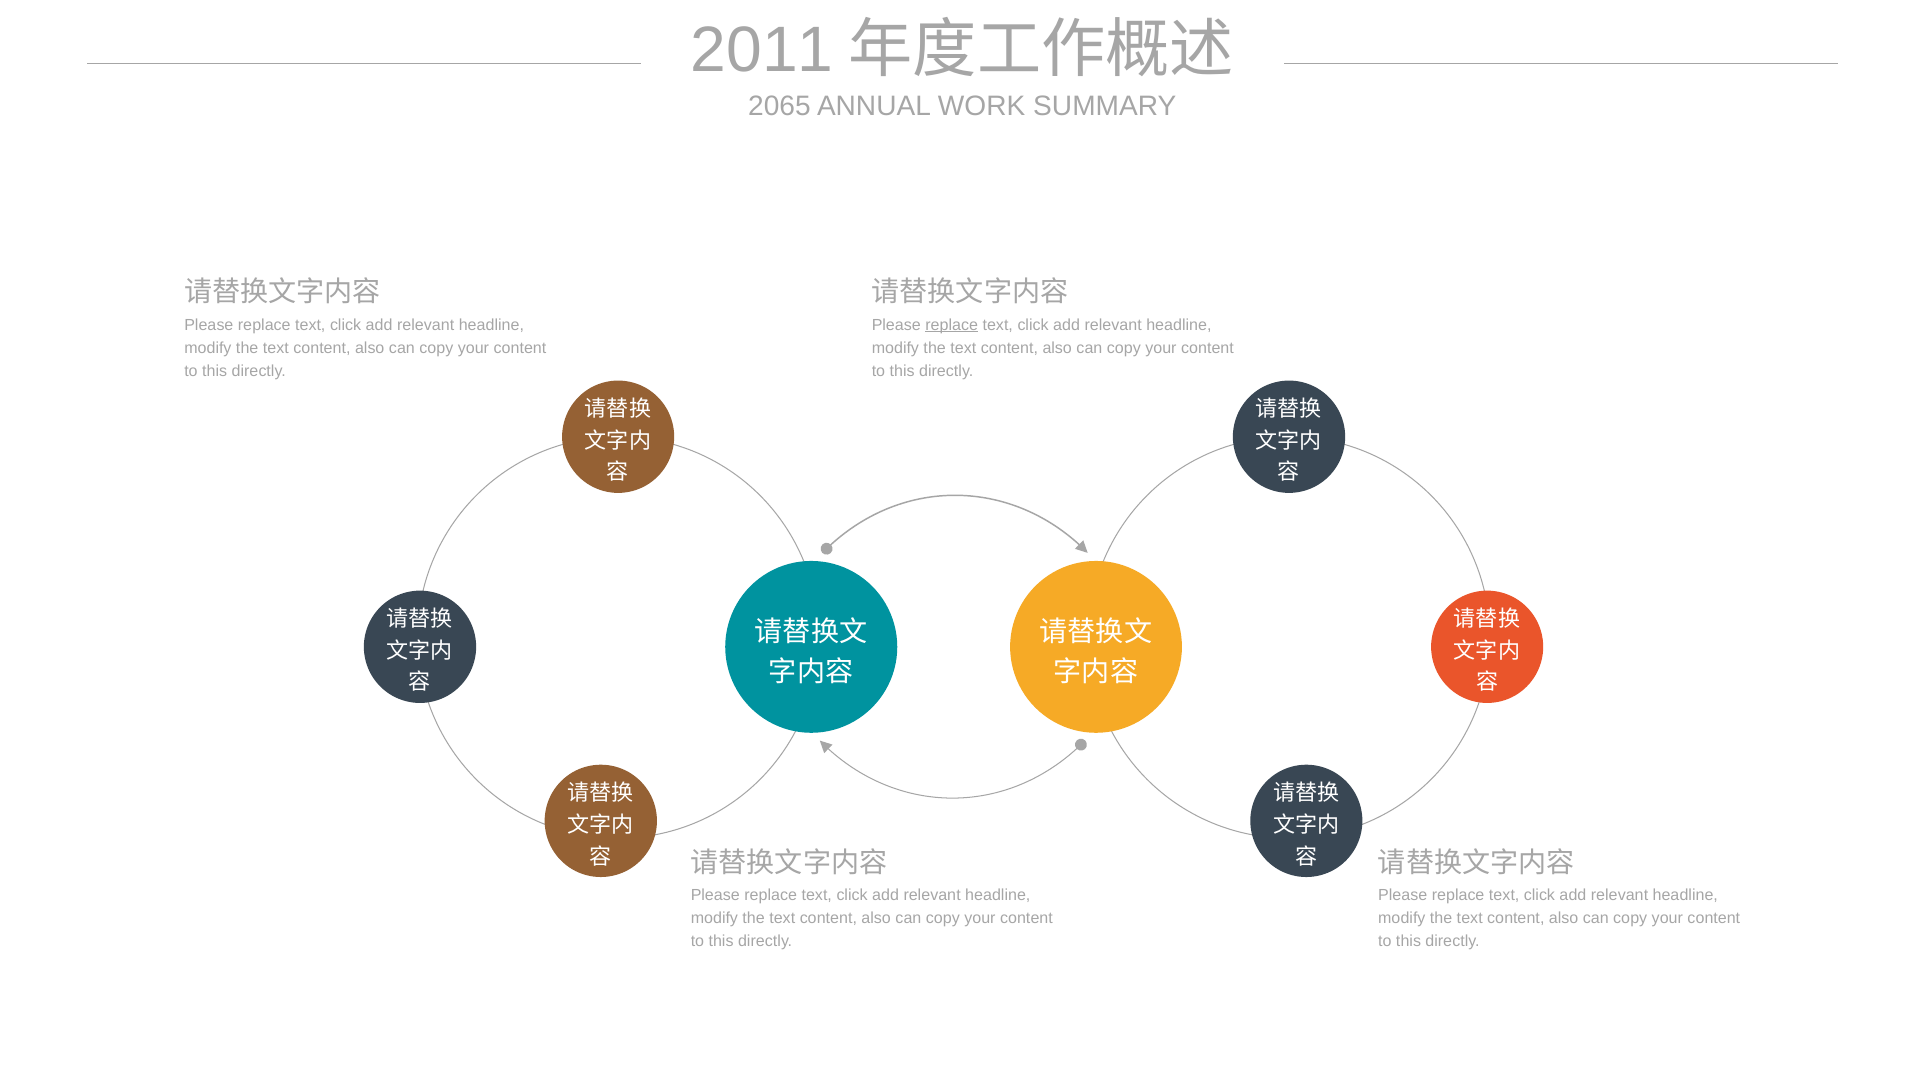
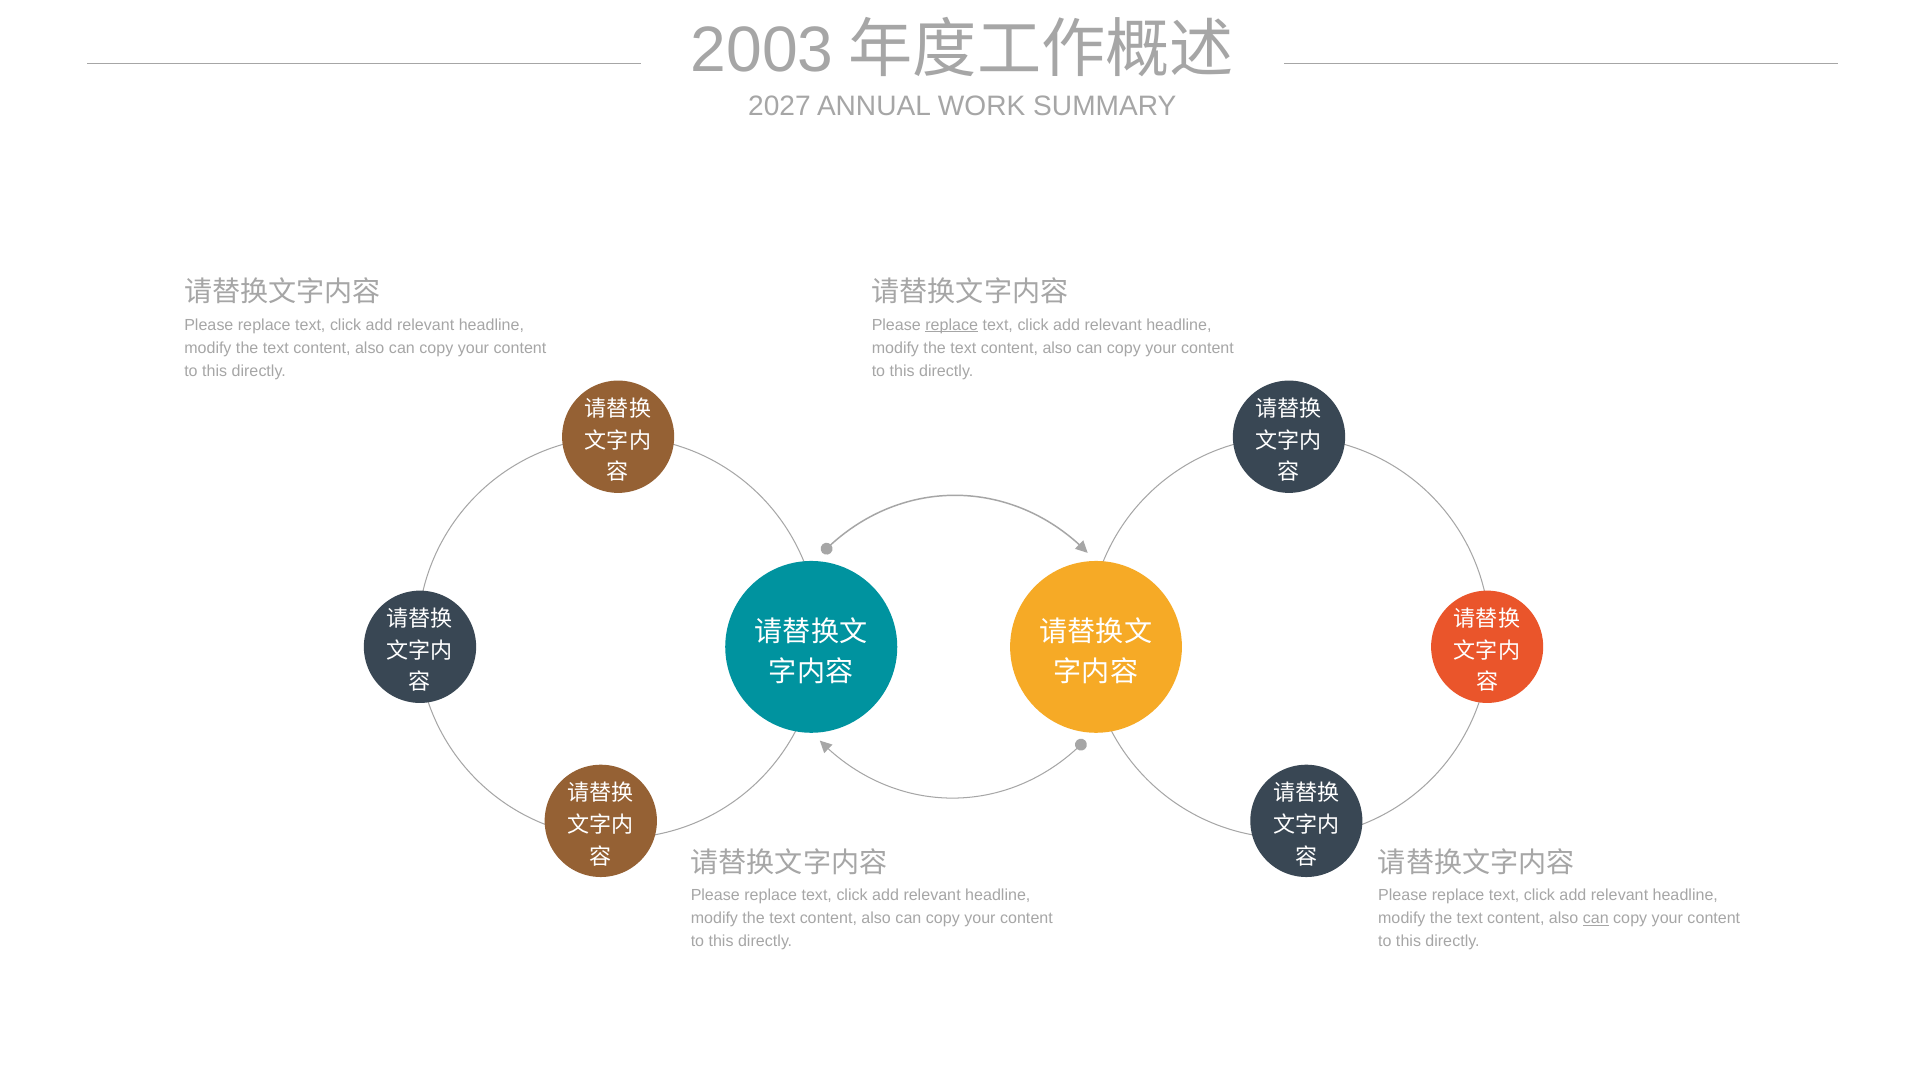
2011: 2011 -> 2003
2065: 2065 -> 2027
can at (1596, 918) underline: none -> present
